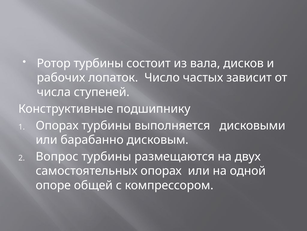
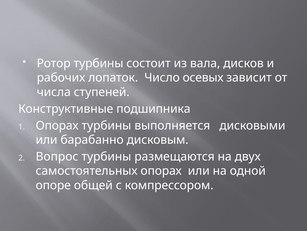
частых: частых -> осевых
подшипнику: подшипнику -> подшипника
